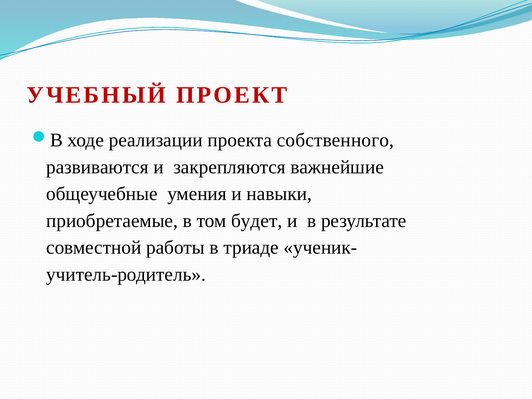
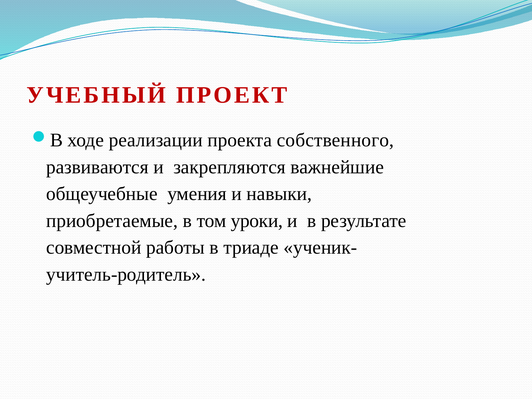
будет: будет -> уроки
